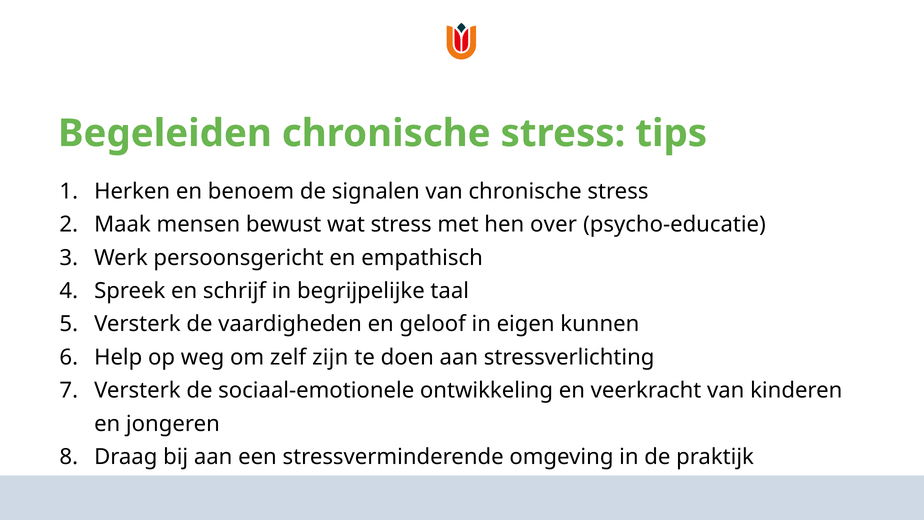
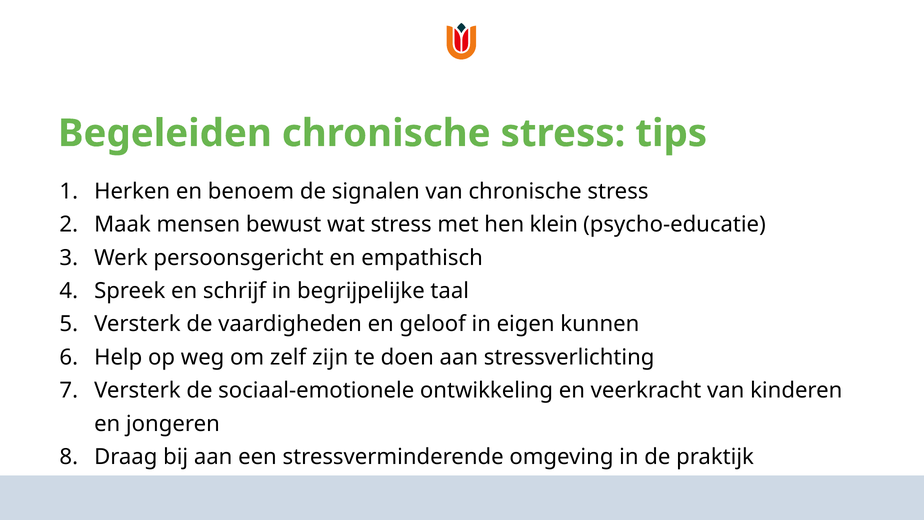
over: over -> klein
